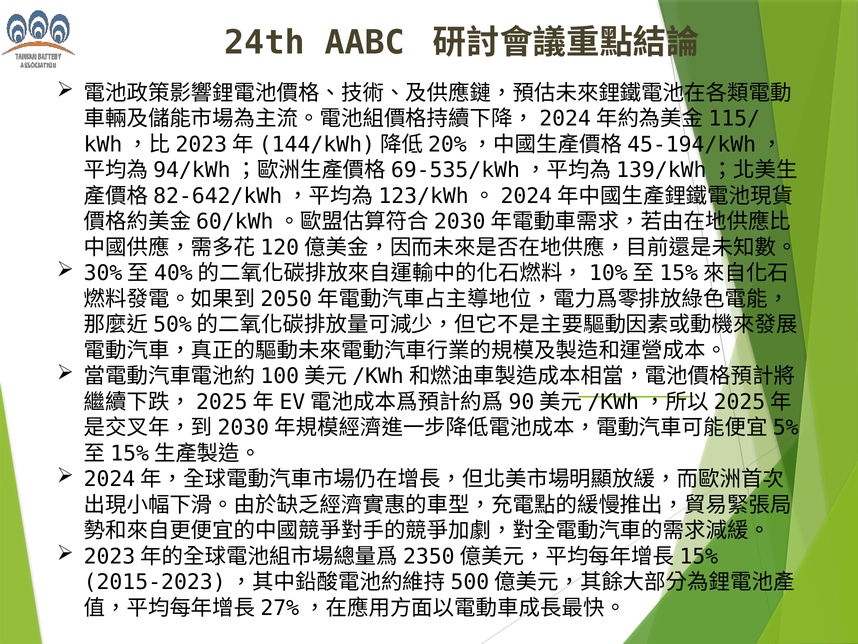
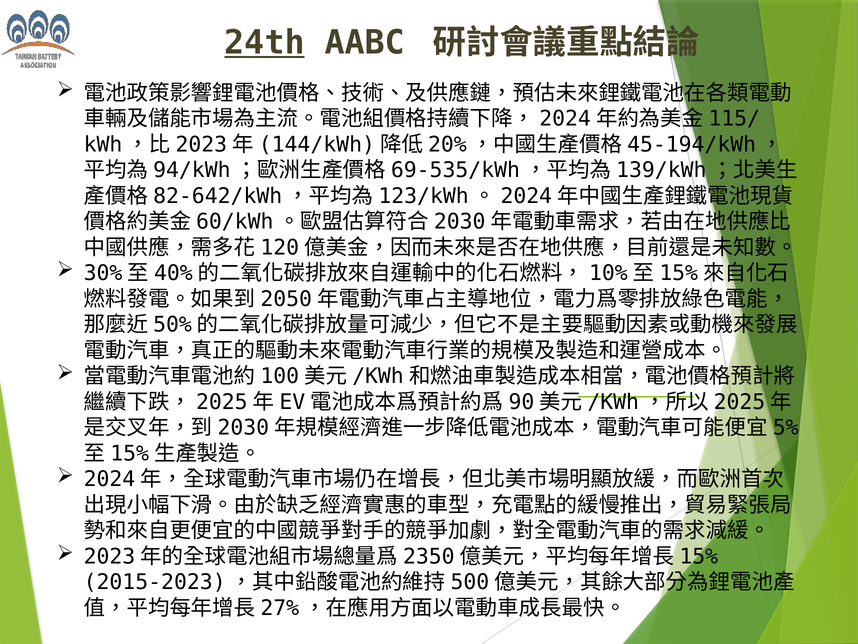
24th underline: none -> present
